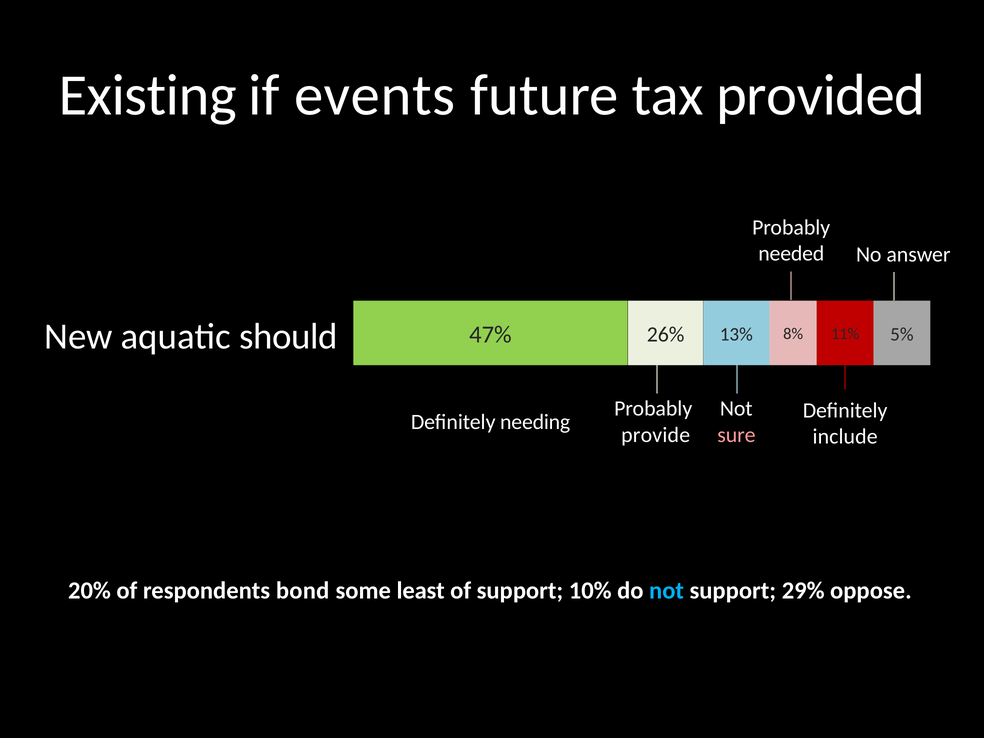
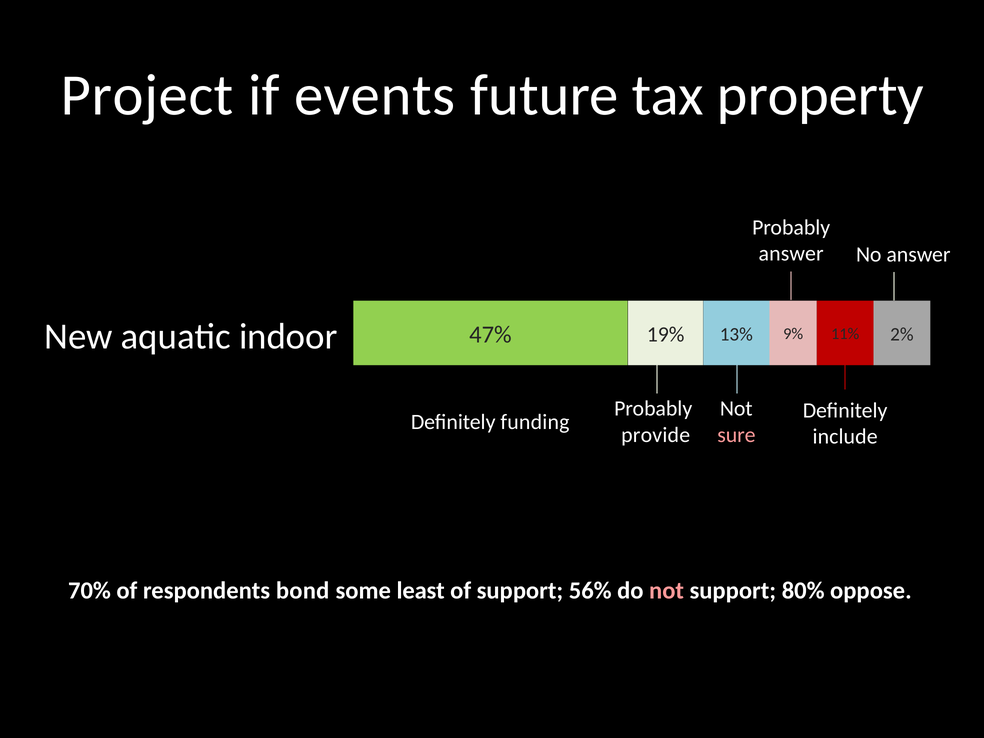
Existing: Existing -> Project
provided: provided -> property
needed at (791, 254): needed -> answer
should: should -> indoor
26%: 26% -> 19%
8%: 8% -> 9%
5%: 5% -> 2%
needing: needing -> funding
20%: 20% -> 70%
10%: 10% -> 56%
not at (667, 591) colour: light blue -> pink
29%: 29% -> 80%
